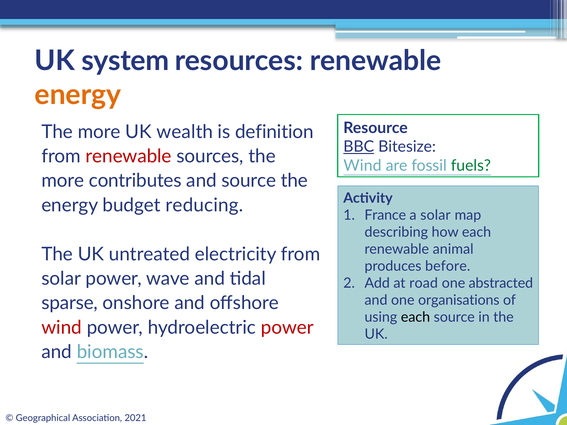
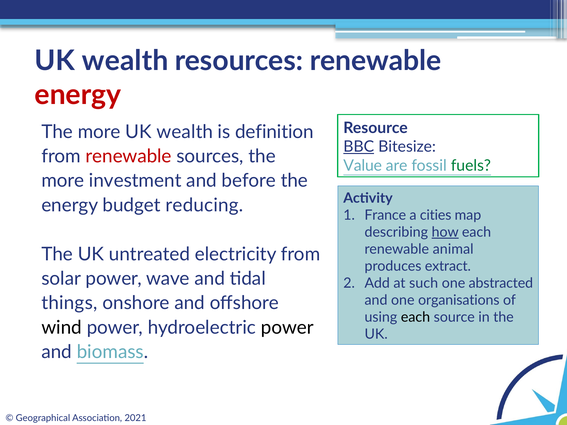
system at (125, 61): system -> wealth
energy at (78, 95) colour: orange -> red
Wind at (362, 166): Wind -> Value
contributes: contributes -> investment
and source: source -> before
a solar: solar -> cities
how underline: none -> present
before: before -> extract
road: road -> such
sparse: sparse -> things
wind at (62, 328) colour: red -> black
power at (287, 328) colour: red -> black
